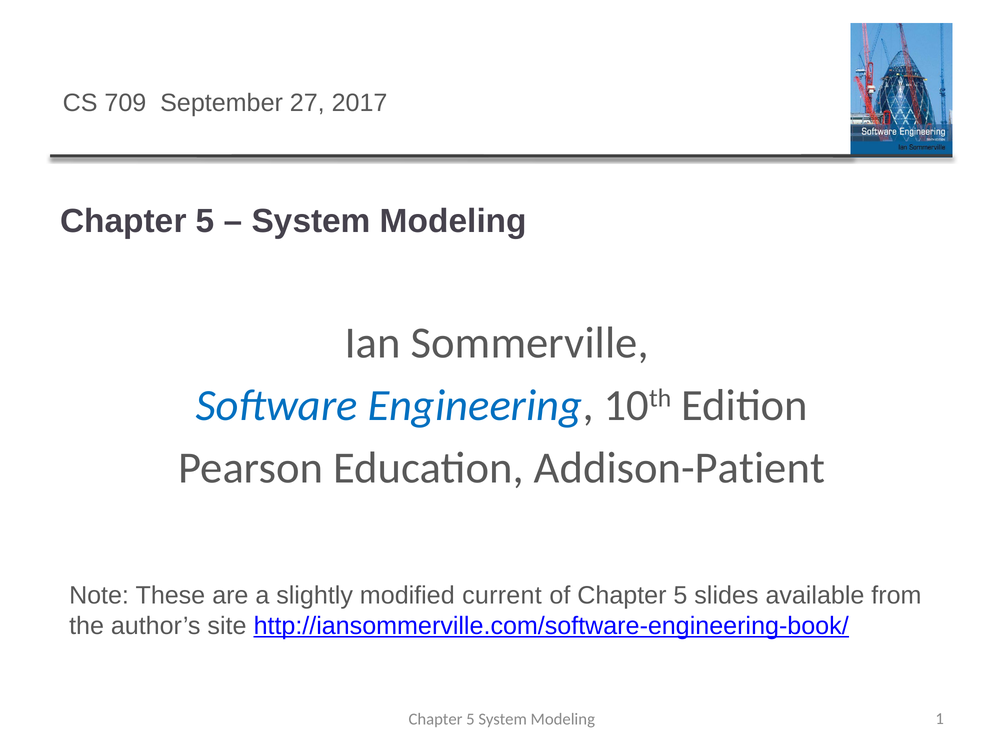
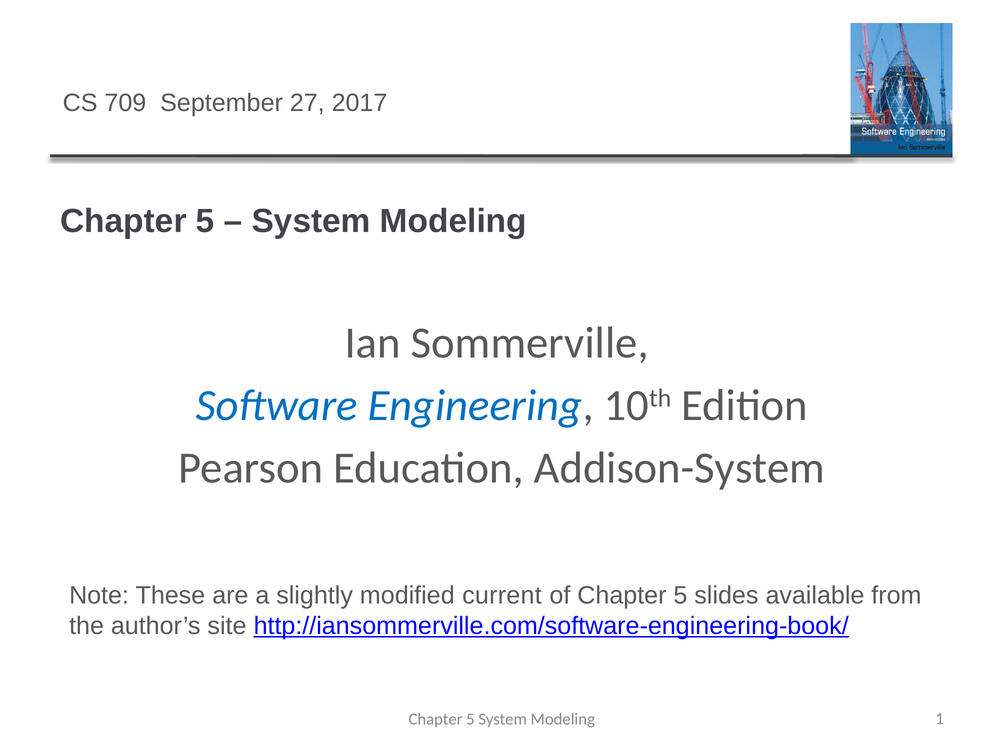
Addison-Patient: Addison-Patient -> Addison-System
